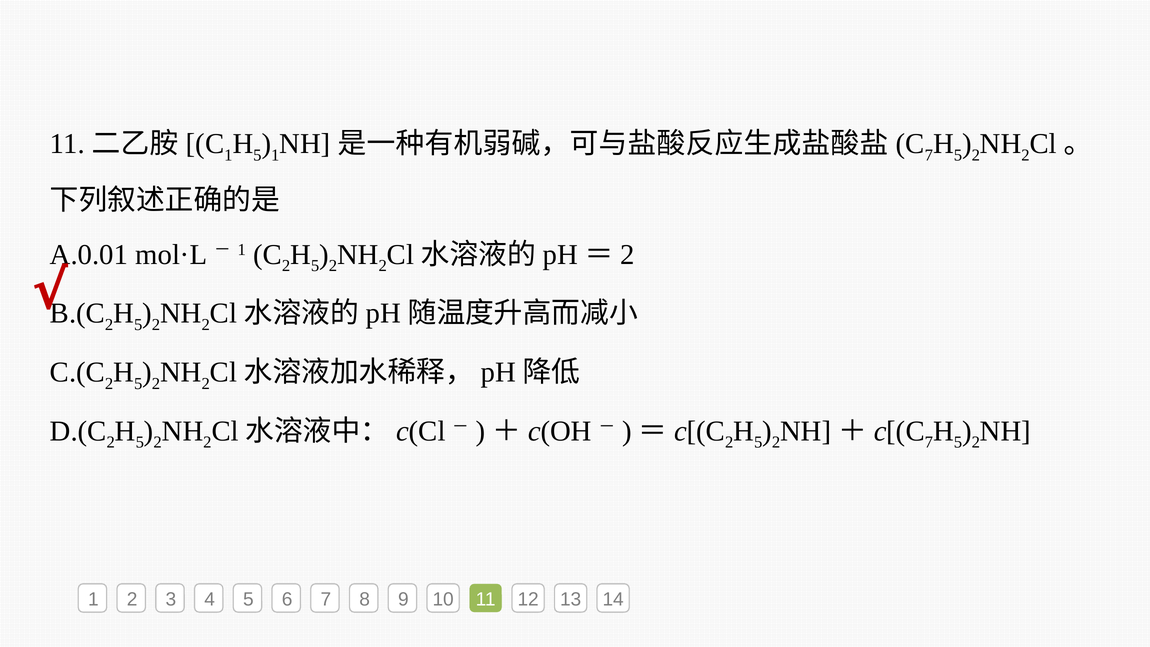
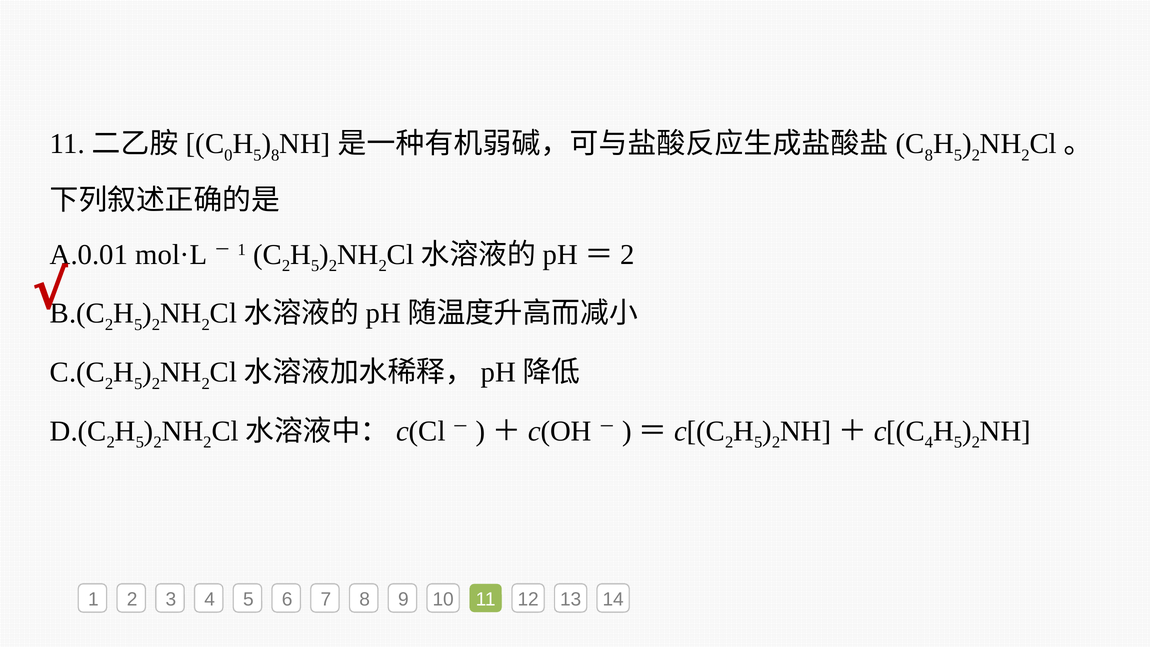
1 at (228, 155): 1 -> 0
1 at (275, 155): 1 -> 8
7 at (929, 155): 7 -> 8
7 at (929, 442): 7 -> 4
